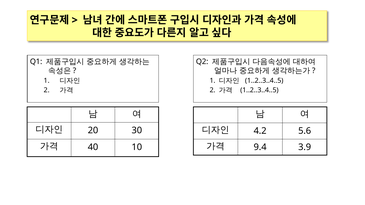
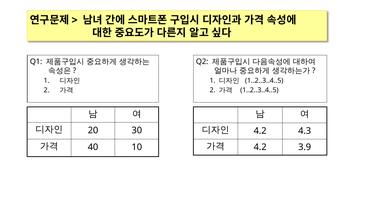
5.6: 5.6 -> 4.3
9.4 at (260, 147): 9.4 -> 4.2
